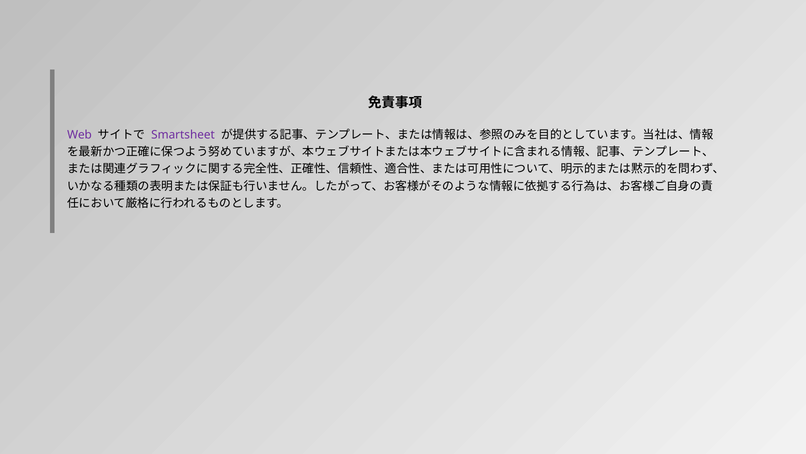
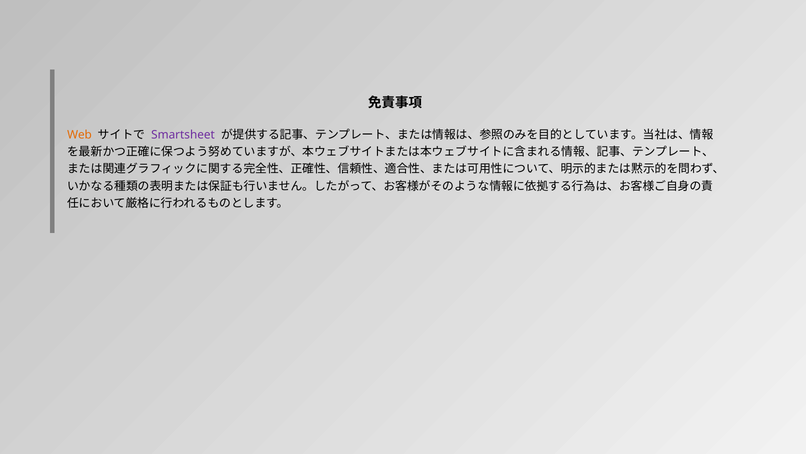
Web colour: purple -> orange
